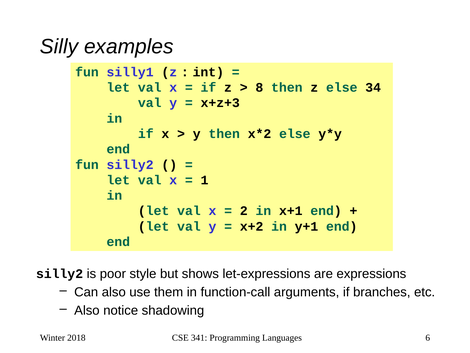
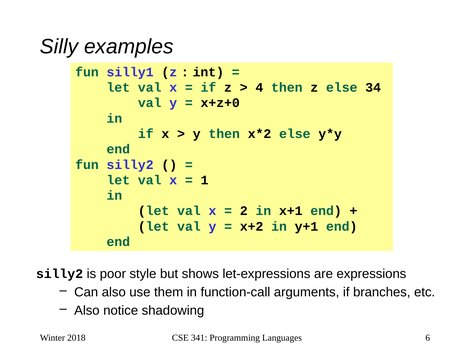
8: 8 -> 4
x+z+3: x+z+3 -> x+z+0
